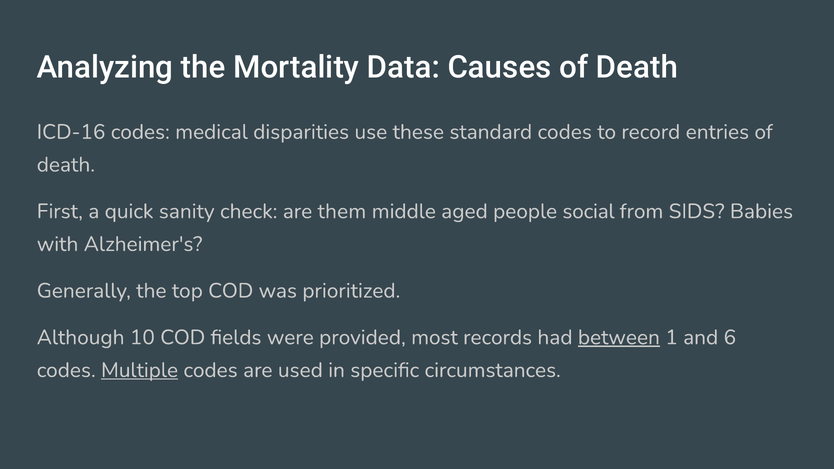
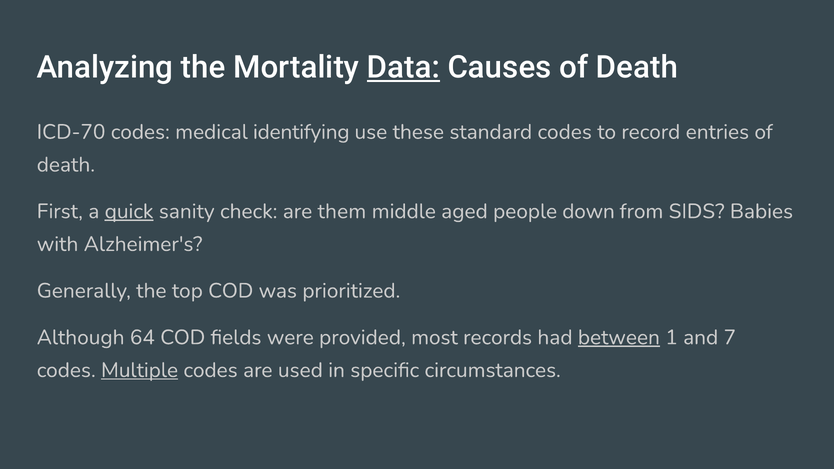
Data underline: none -> present
ICD-16: ICD-16 -> ICD-70
disparities: disparities -> identifying
quick underline: none -> present
social: social -> down
10: 10 -> 64
6: 6 -> 7
